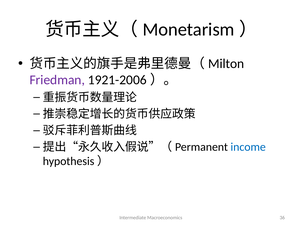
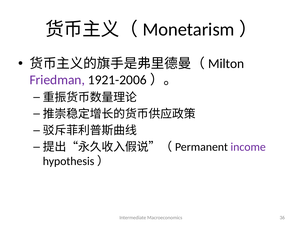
income colour: blue -> purple
